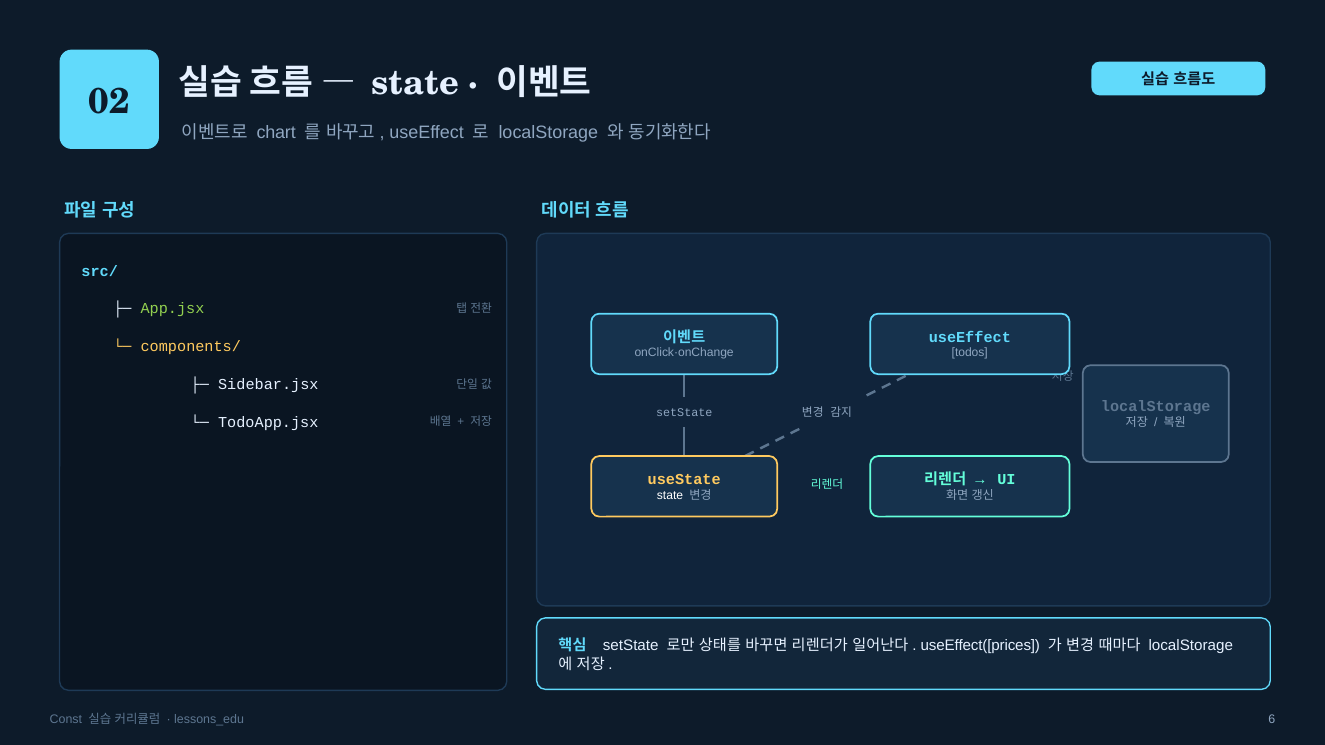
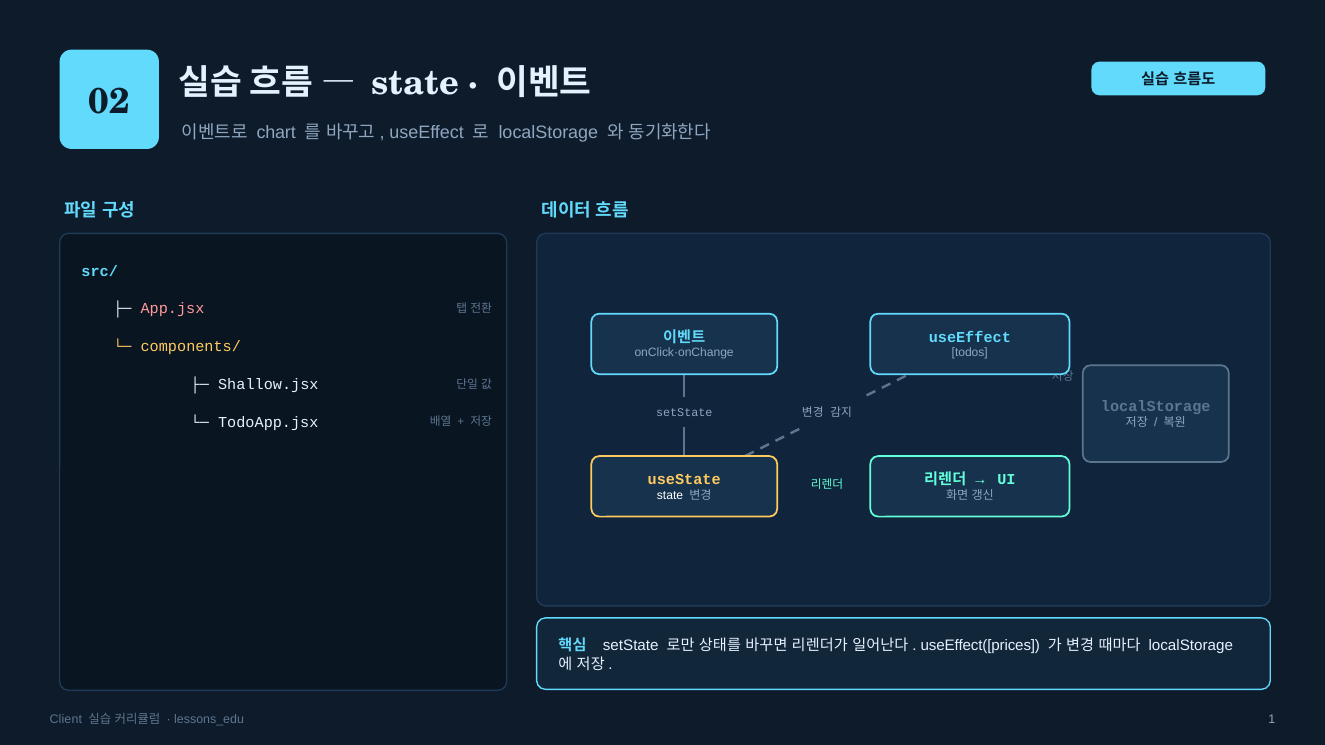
App.jsx colour: light green -> pink
Sidebar.jsx: Sidebar.jsx -> Shallow.jsx
Const: Const -> Client
6: 6 -> 1
